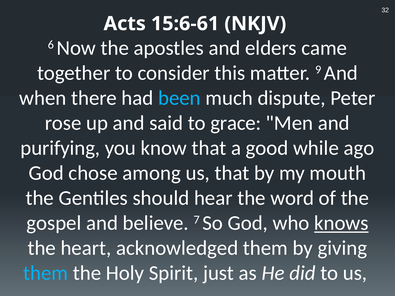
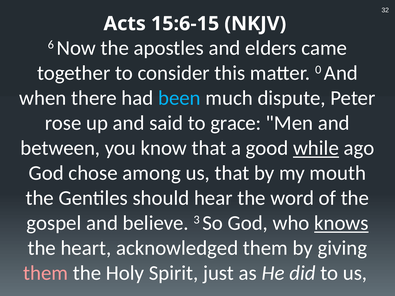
15:6-61: 15:6-61 -> 15:6-15
9: 9 -> 0
purifying: purifying -> between
while underline: none -> present
7: 7 -> 3
them at (46, 273) colour: light blue -> pink
